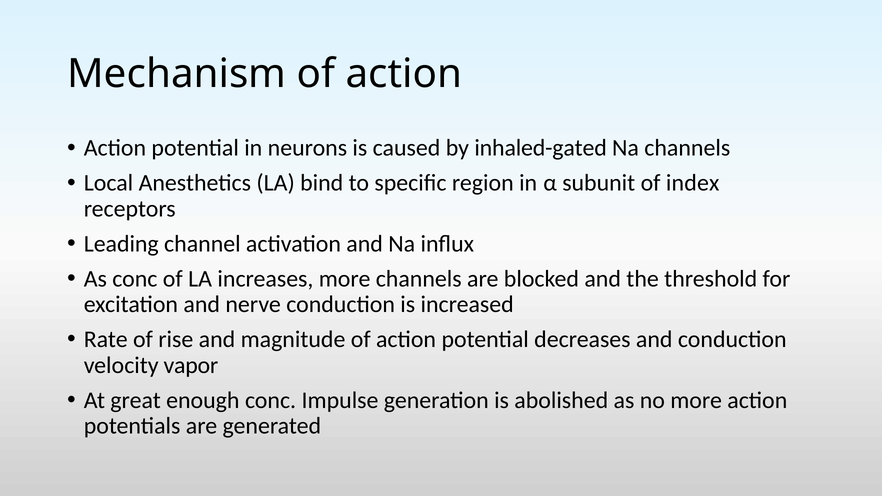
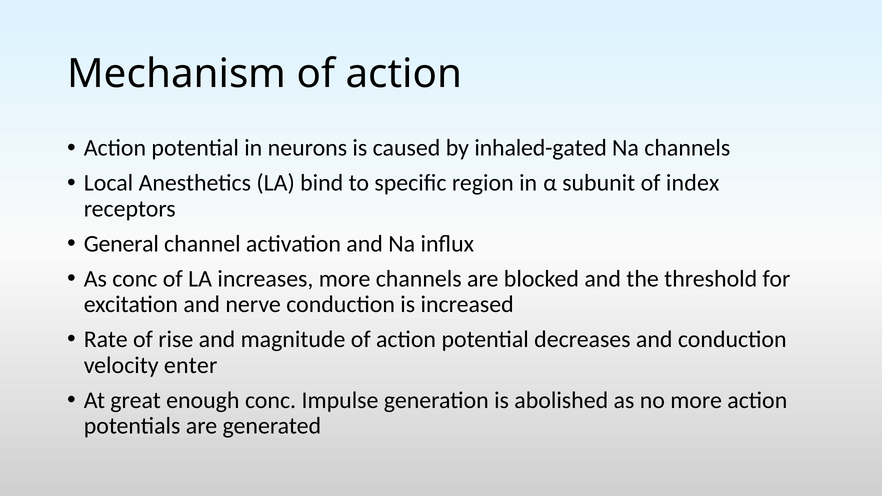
Leading: Leading -> General
vapor: vapor -> enter
